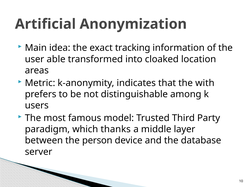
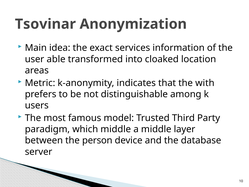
Artificial: Artificial -> Tsovinar
tracking: tracking -> services
which thanks: thanks -> middle
